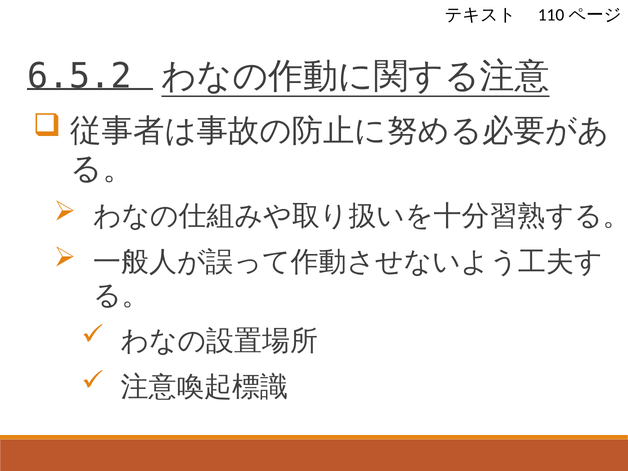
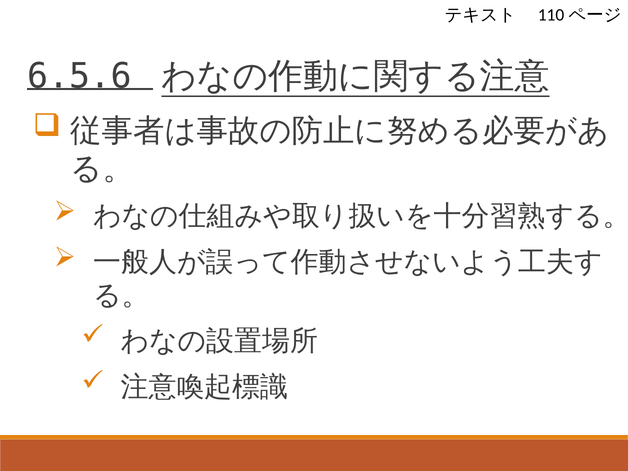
6.5.2: 6.5.2 -> 6.5.6
